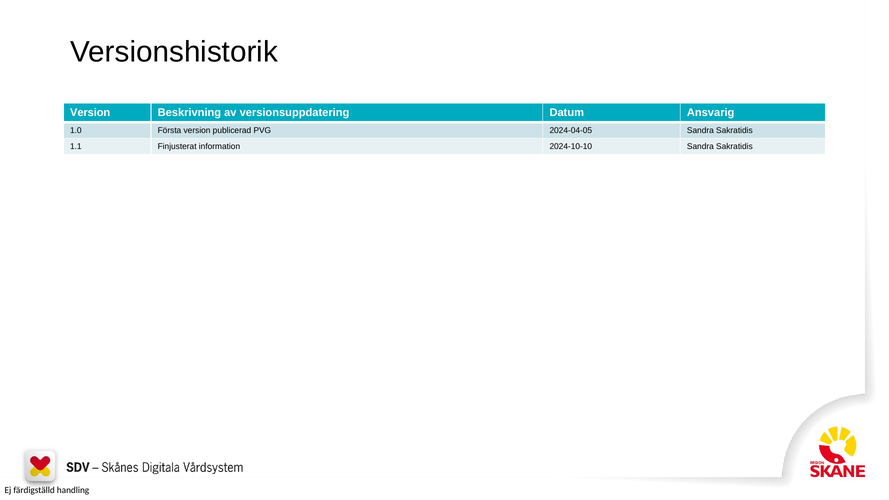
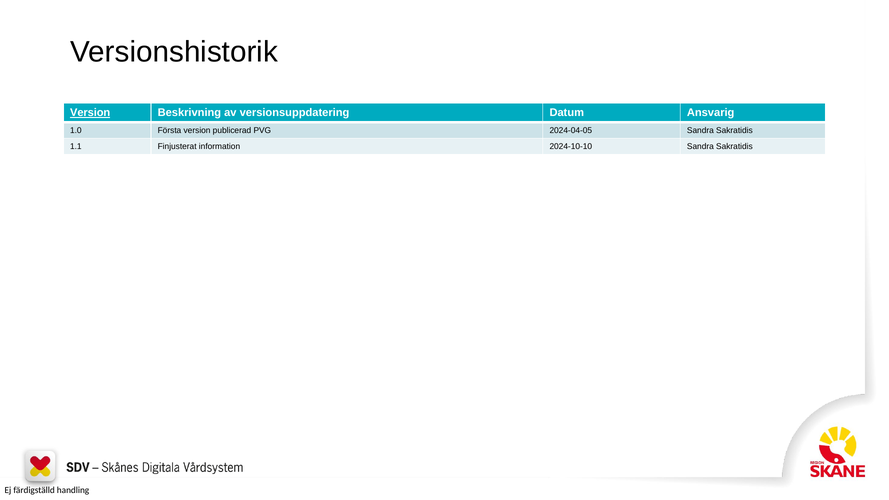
Version at (90, 113) underline: none -> present
